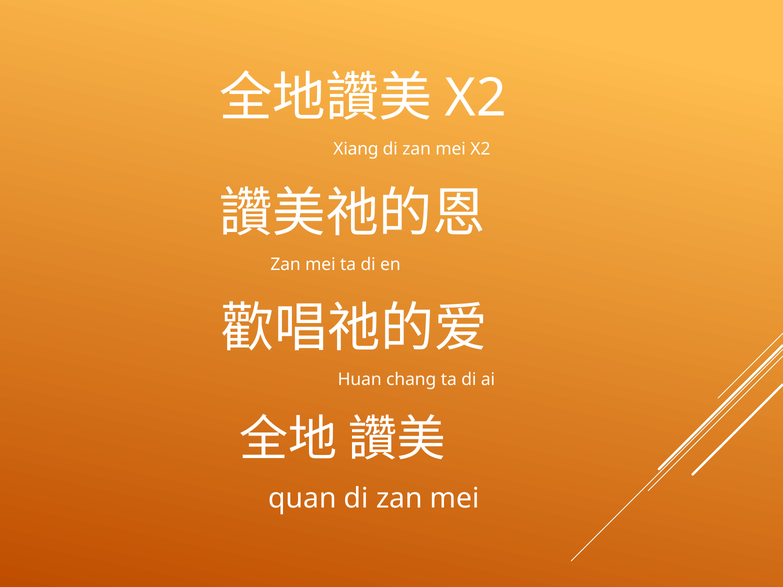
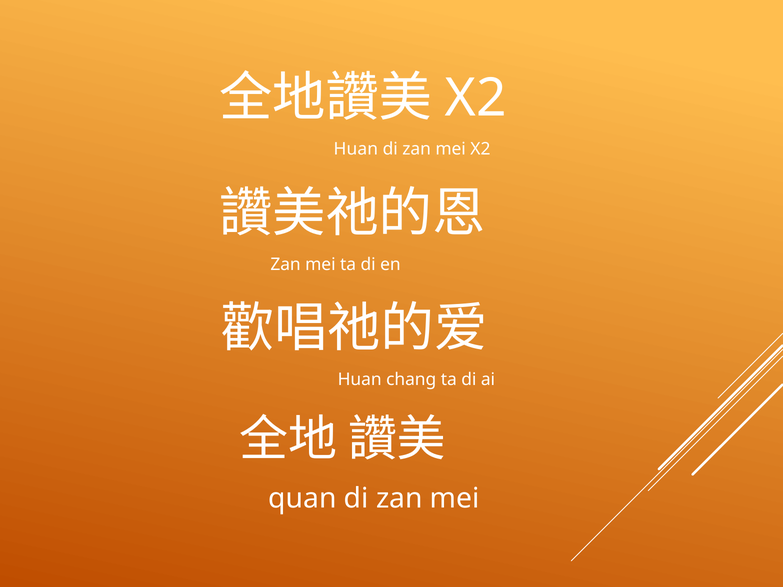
Xiang at (356, 149): Xiang -> Huan
